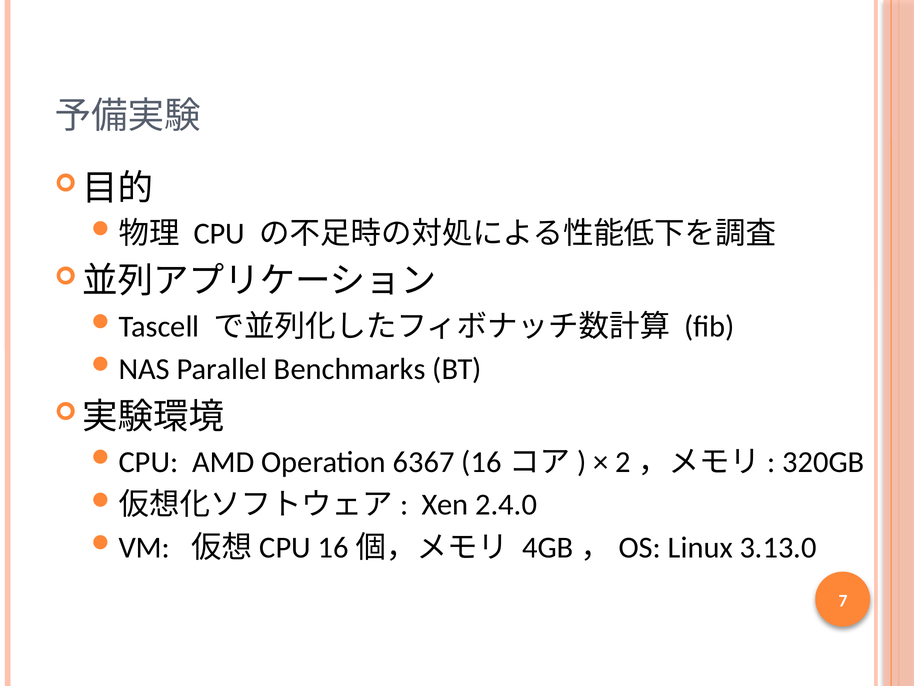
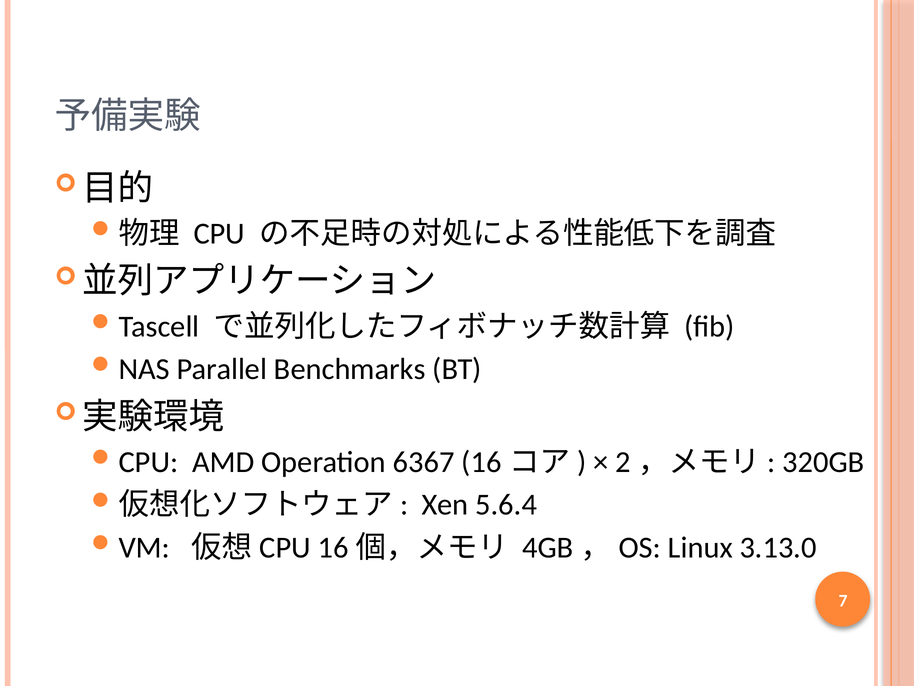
2.4.0: 2.4.0 -> 5.6.4
